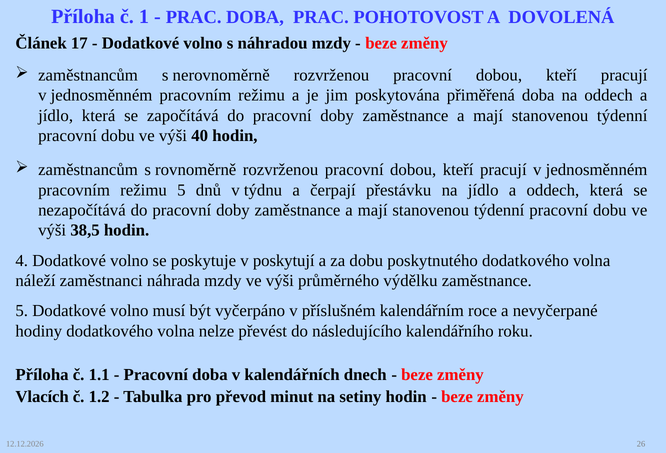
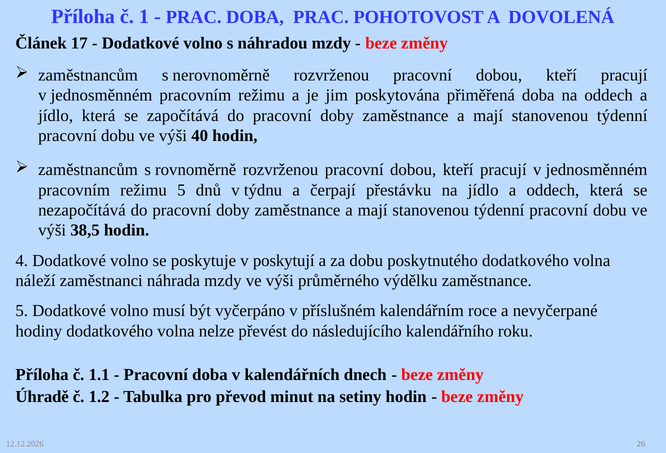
Vlacích: Vlacích -> Úhradě
